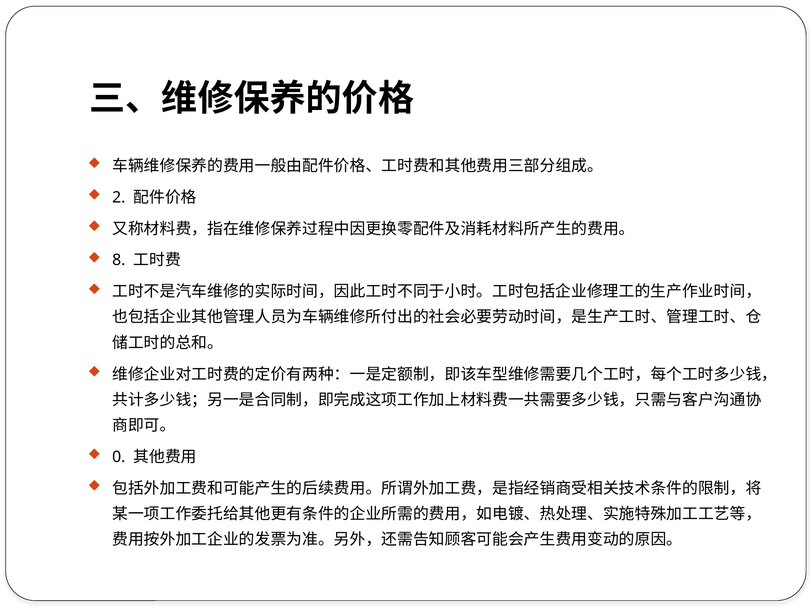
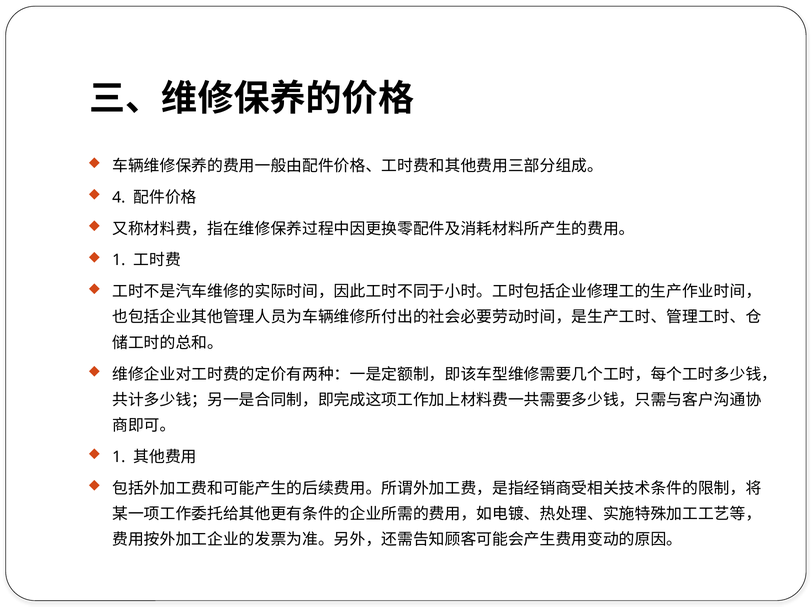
2: 2 -> 4
8 at (119, 260): 8 -> 1
0 at (119, 457): 0 -> 1
